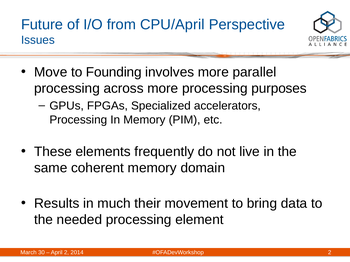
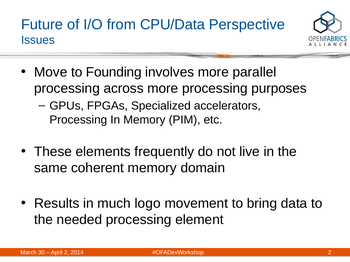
CPU/April: CPU/April -> CPU/Data
their: their -> logo
